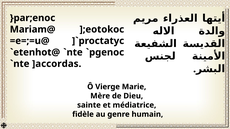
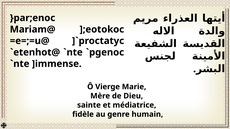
]accordas: ]accordas -> ]immense
